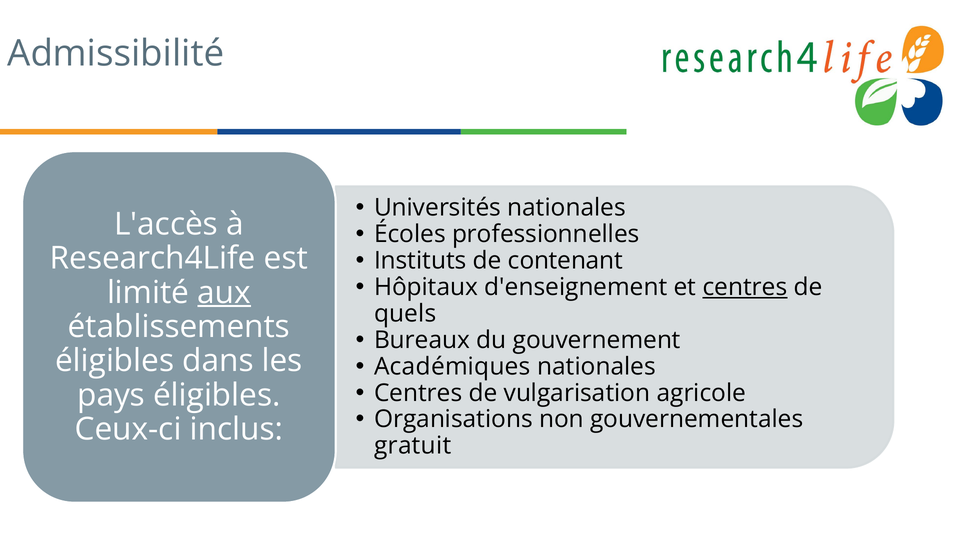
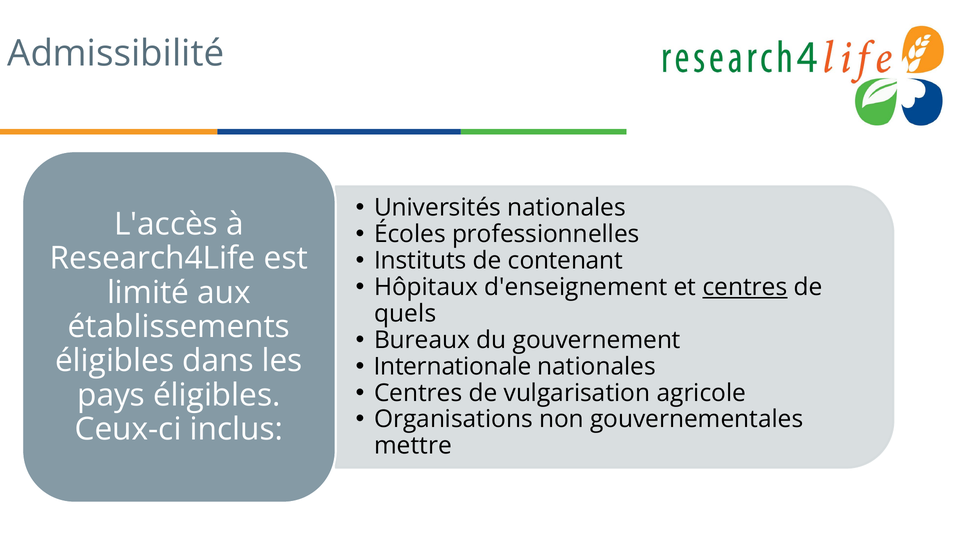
aux underline: present -> none
Académiques: Académiques -> Internationale
gratuit: gratuit -> mettre
